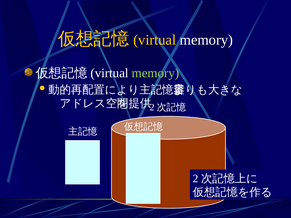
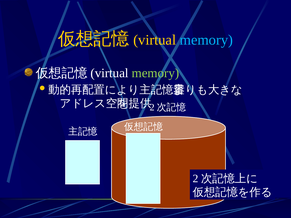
memory at (206, 40) colour: white -> light blue
